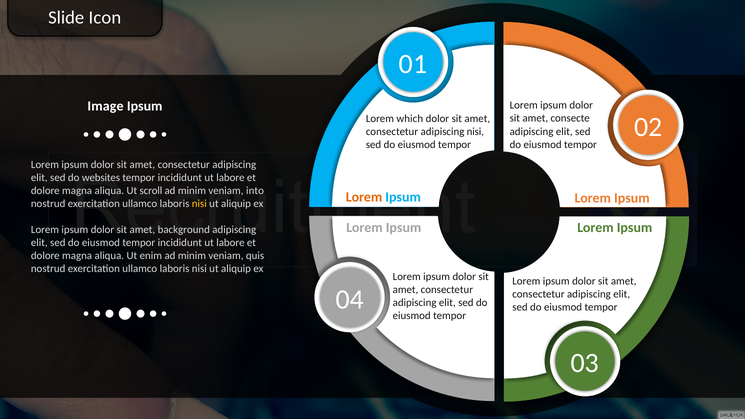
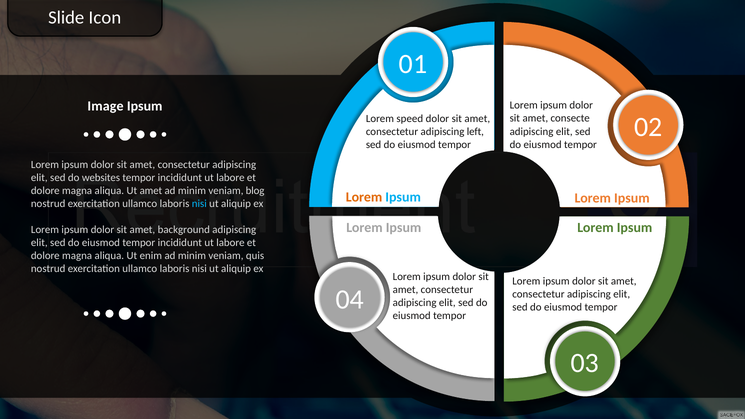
which: which -> speed
adipiscing nisi: nisi -> left
Ut scroll: scroll -> amet
into: into -> blog
nisi at (199, 204) colour: yellow -> light blue
